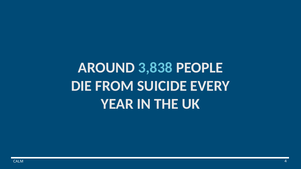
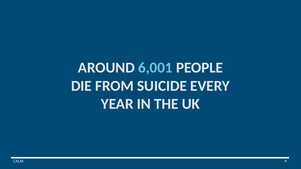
3,838: 3,838 -> 6,001
